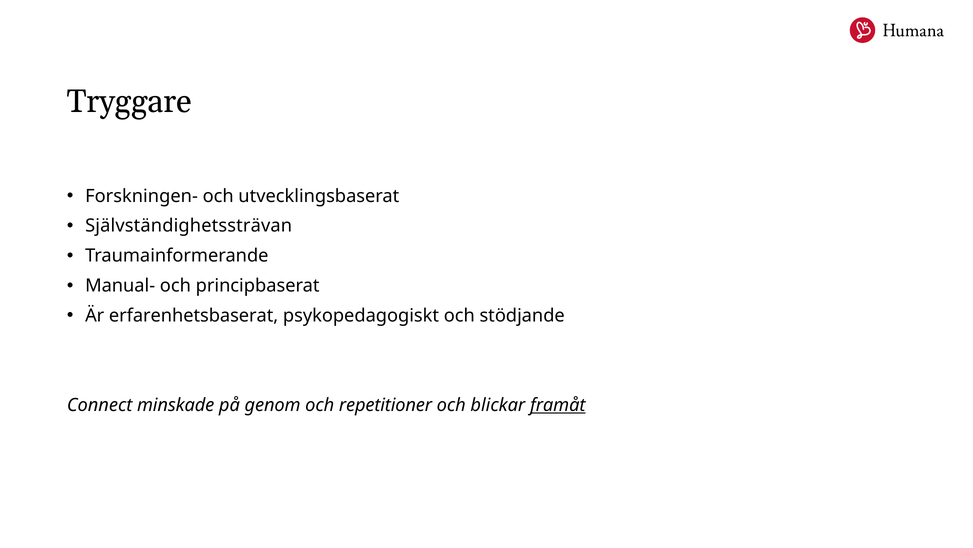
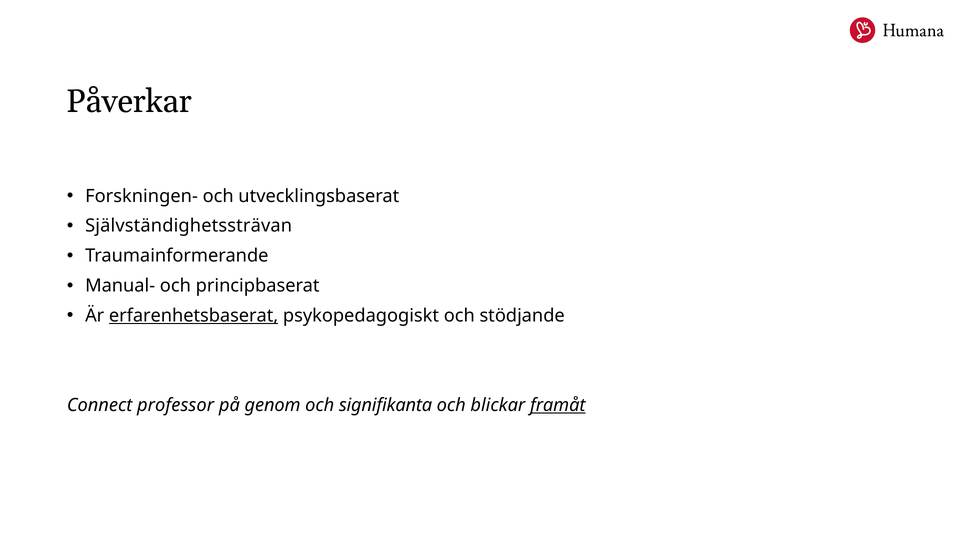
Tryggare: Tryggare -> Påverkar
erfarenhetsbaserat underline: none -> present
minskade: minskade -> professor
repetitioner: repetitioner -> signifikanta
